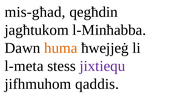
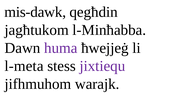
mis-għad: mis-għad -> mis-dawk
huma colour: orange -> purple
qaddis: qaddis -> warajk
